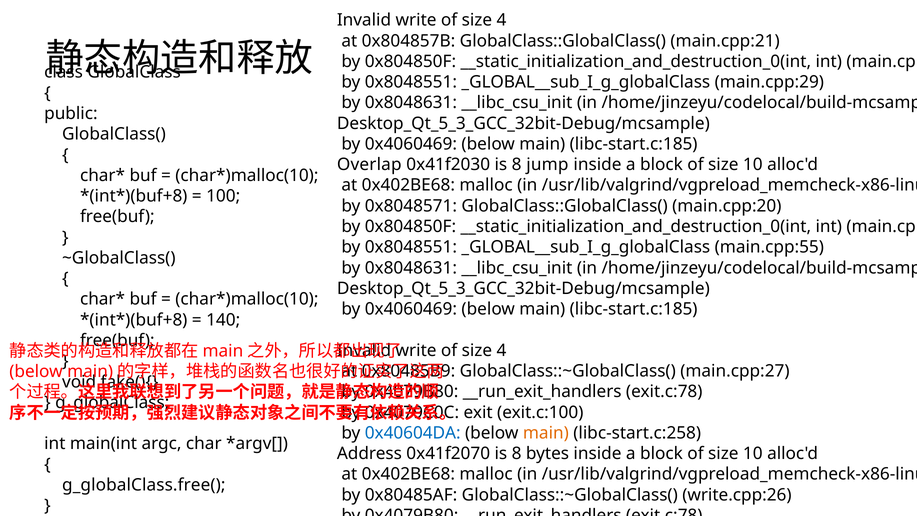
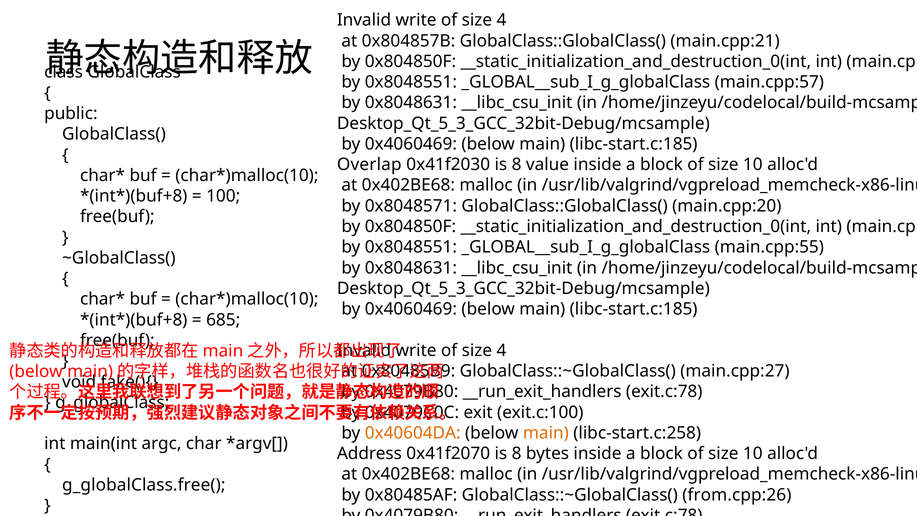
main.cpp:29: main.cpp:29 -> main.cpp:57
jump: jump -> value
140: 140 -> 685
0x40604DA at (413, 433) colour: blue -> orange
write.cpp:26: write.cpp:26 -> from.cpp:26
